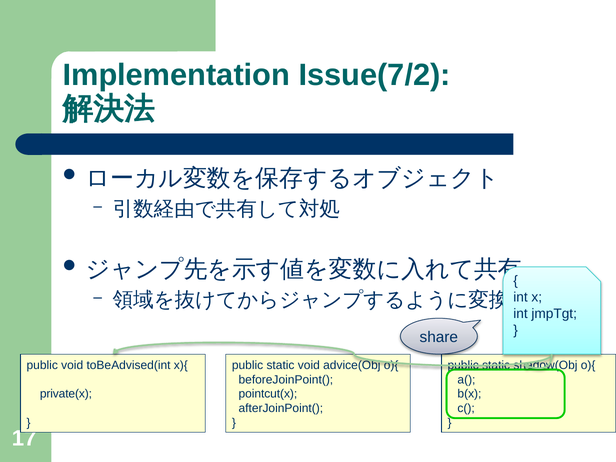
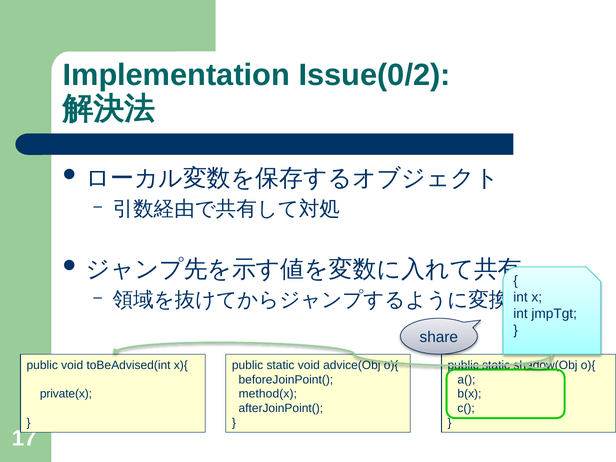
Issue(7/2: Issue(7/2 -> Issue(0/2
pointcut(x: pointcut(x -> method(x
